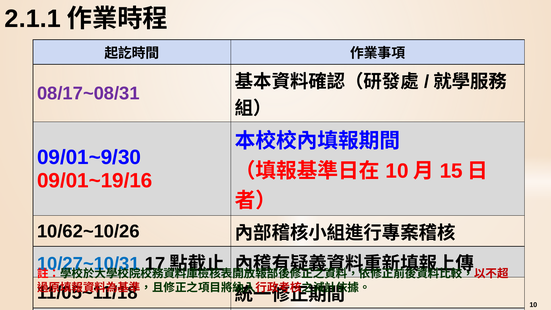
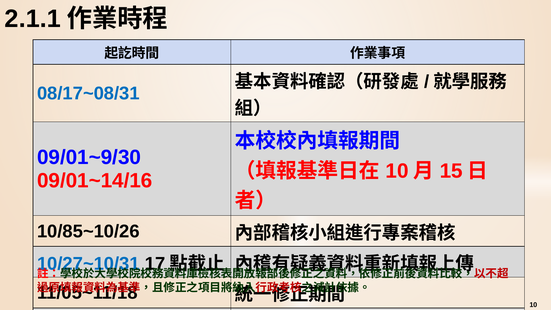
08/17~08/31 colour: purple -> blue
09/01~19/16: 09/01~19/16 -> 09/01~14/16
10/62~10/26: 10/62~10/26 -> 10/85~10/26
